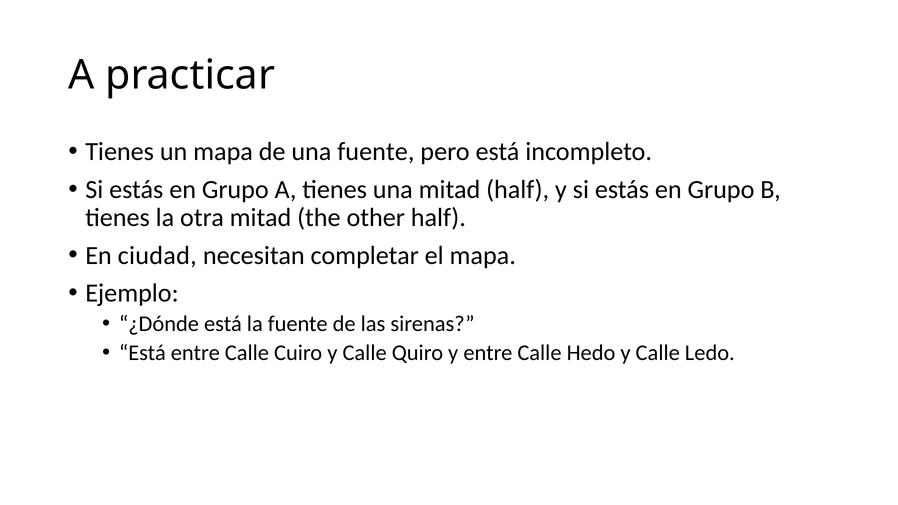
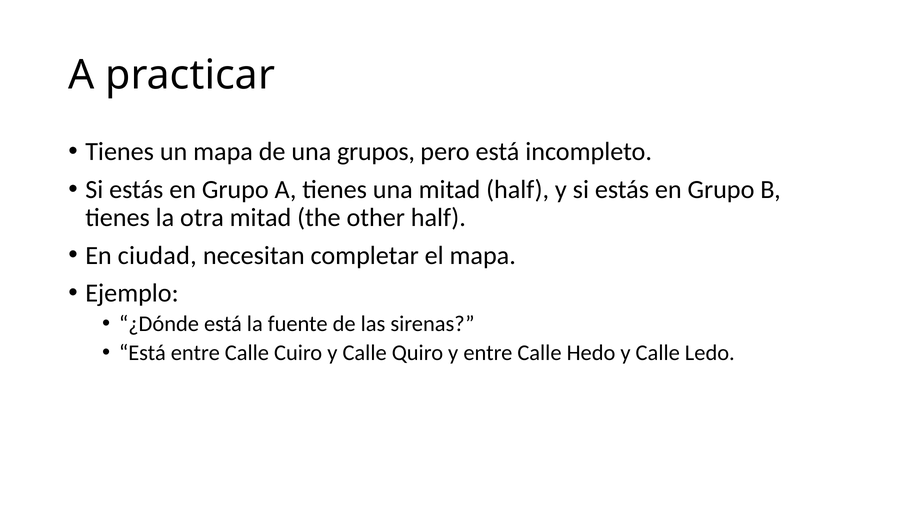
una fuente: fuente -> grupos
